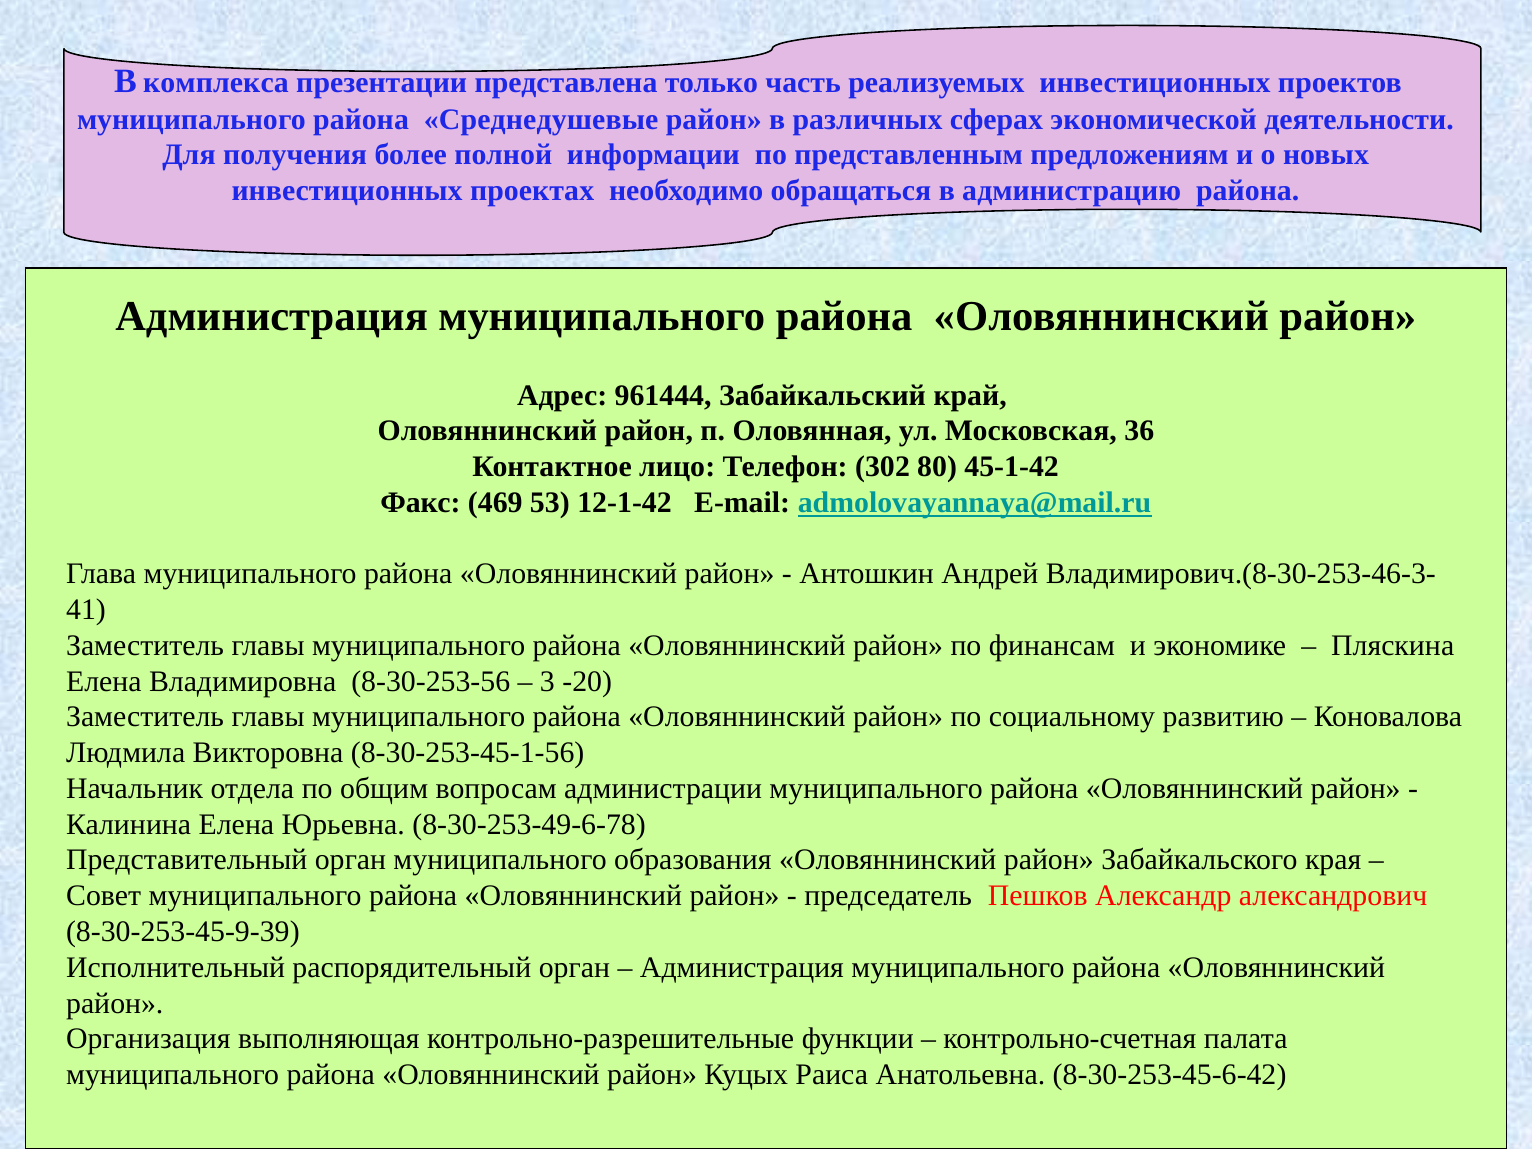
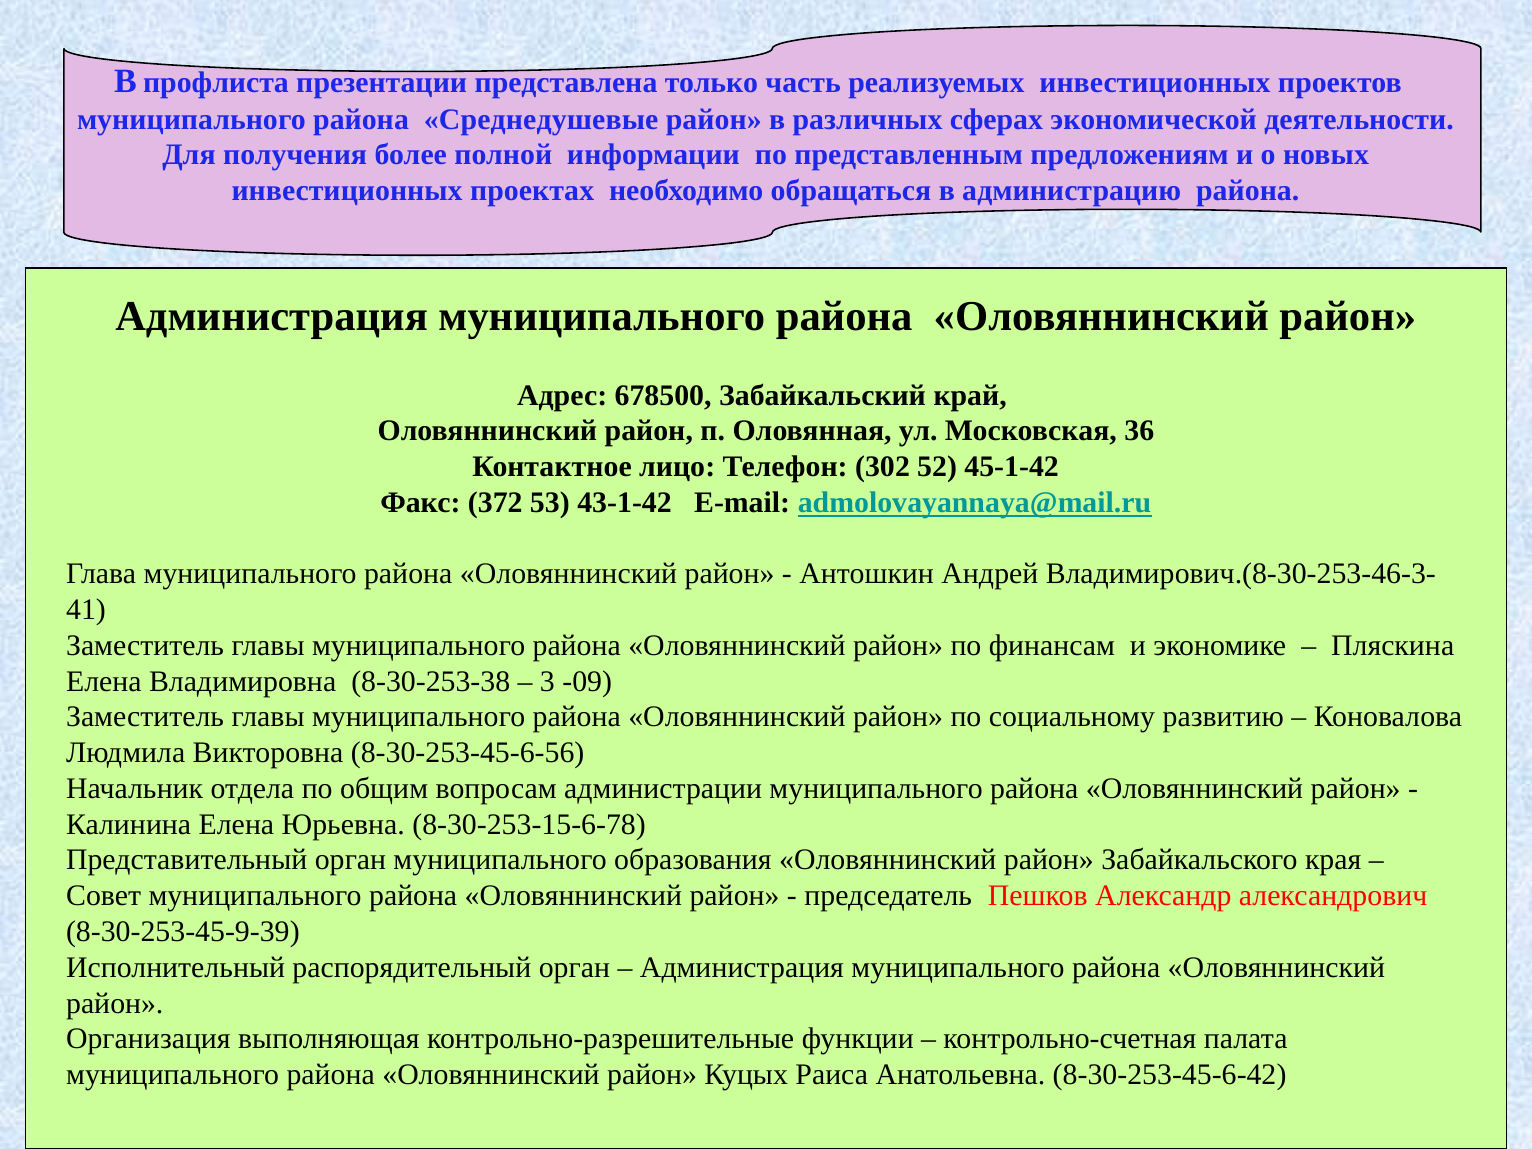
комплекса: комплекса -> профлиста
961444: 961444 -> 678500
80: 80 -> 52
469: 469 -> 372
12-1-42: 12-1-42 -> 43-1-42
8-30-253-56: 8-30-253-56 -> 8-30-253-38
-20: -20 -> -09
8-30-253-45-1-56: 8-30-253-45-1-56 -> 8-30-253-45-6-56
8-30-253-49-6-78: 8-30-253-49-6-78 -> 8-30-253-15-6-78
